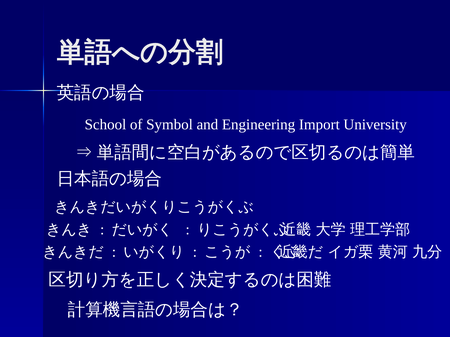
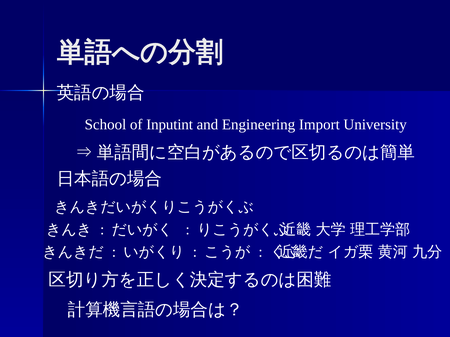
Symbol: Symbol -> Inputint
